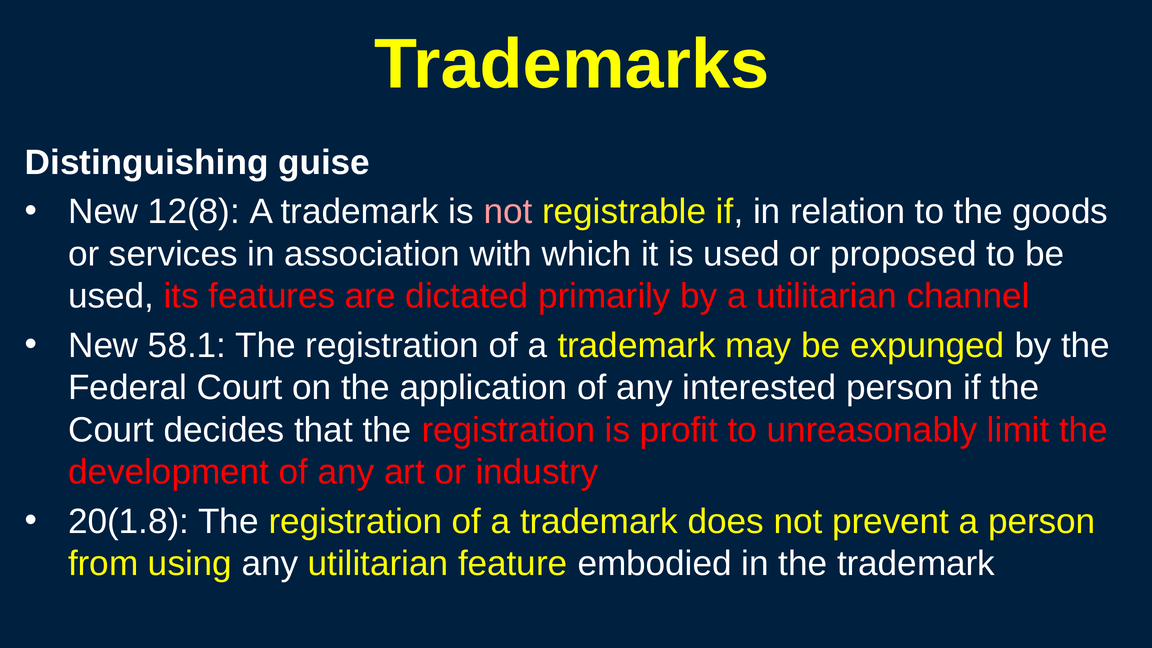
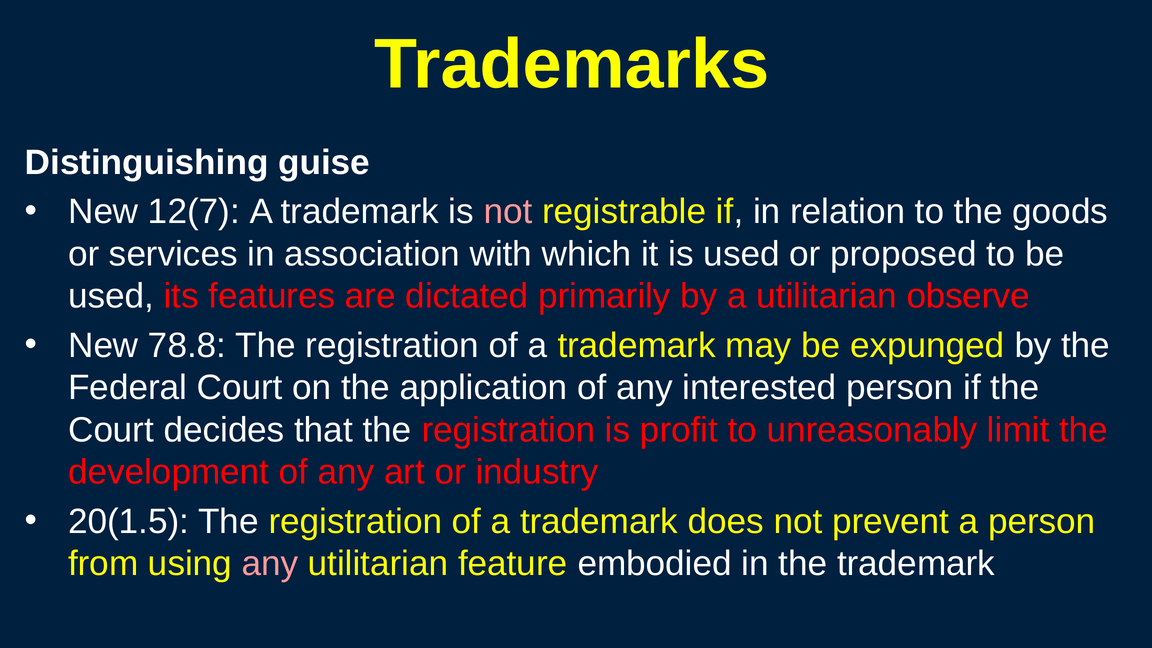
12(8: 12(8 -> 12(7
channel: channel -> observe
58.1: 58.1 -> 78.8
20(1.8: 20(1.8 -> 20(1.5
any at (270, 564) colour: white -> pink
